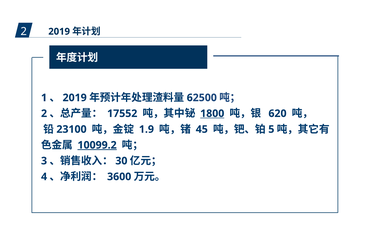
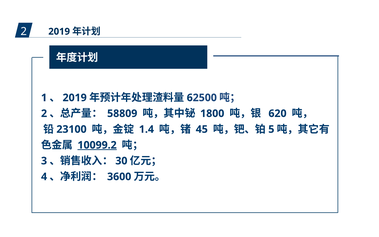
17552: 17552 -> 58809
1800 underline: present -> none
1.9: 1.9 -> 1.4
